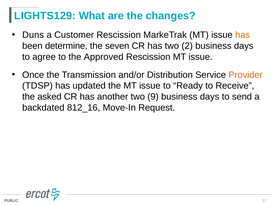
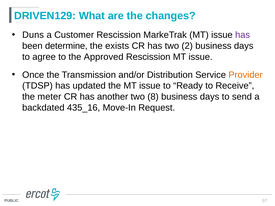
LIGHTS129: LIGHTS129 -> DRIVEN129
has at (243, 35) colour: orange -> purple
seven: seven -> exists
asked: asked -> meter
9: 9 -> 8
812_16: 812_16 -> 435_16
